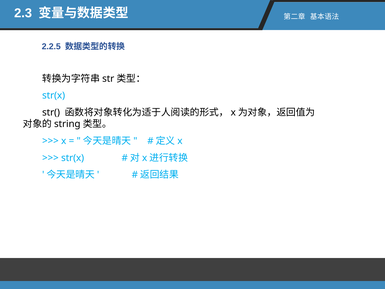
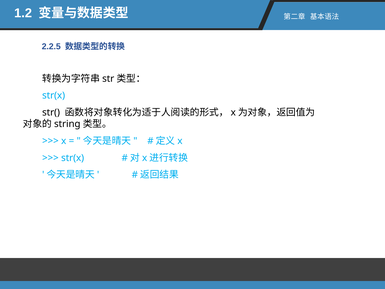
2.3: 2.3 -> 1.2
